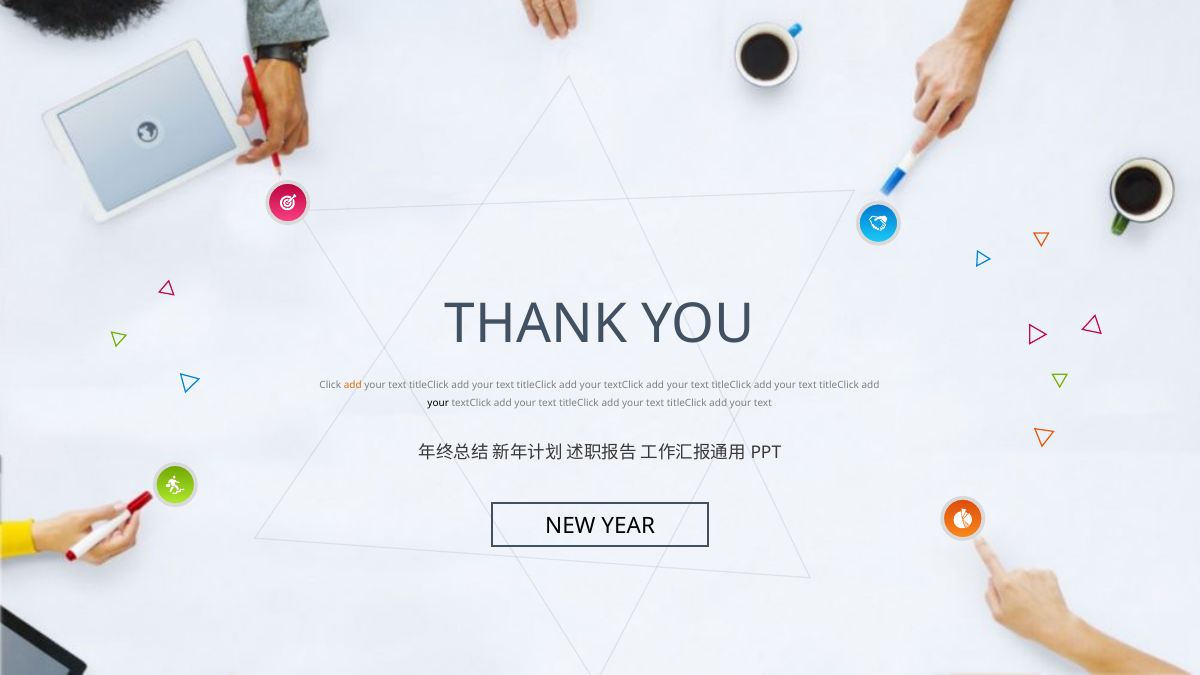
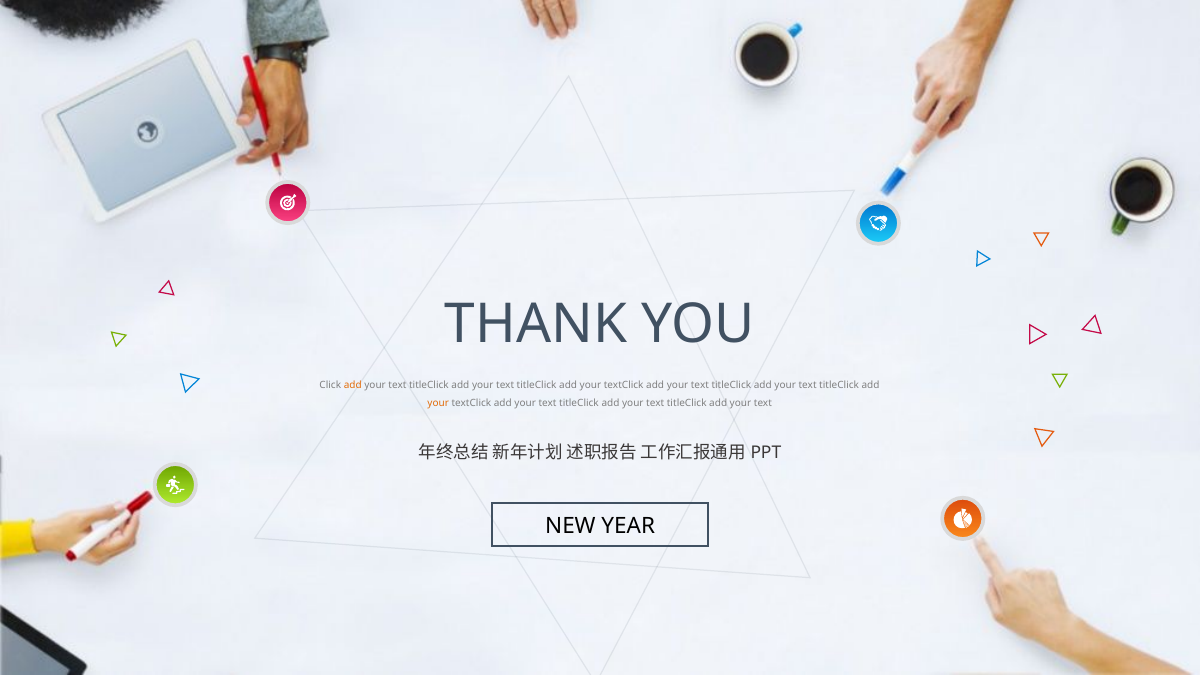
your at (438, 403) colour: black -> orange
